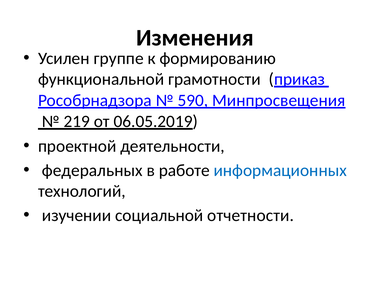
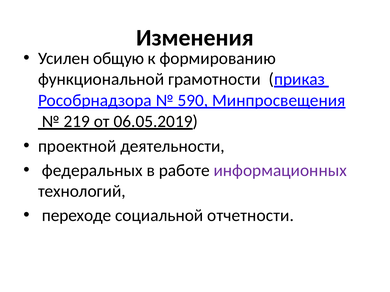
группе: группе -> общую
информационных colour: blue -> purple
изучении: изучении -> переходе
